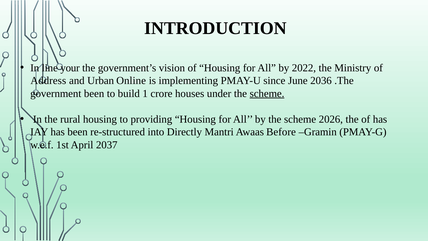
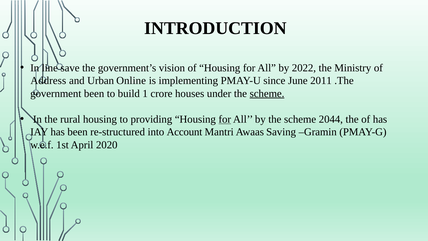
your: your -> save
2036: 2036 -> 2011
for at (225, 119) underline: none -> present
2026: 2026 -> 2044
Directly: Directly -> Account
Before: Before -> Saving
2037: 2037 -> 2020
